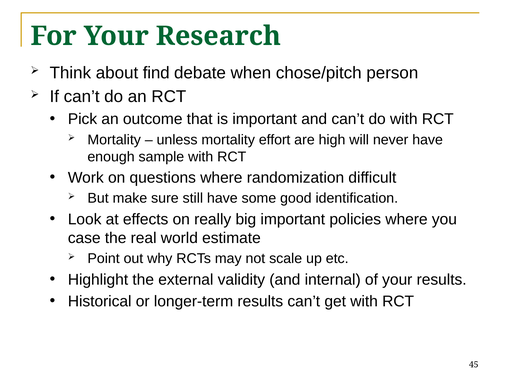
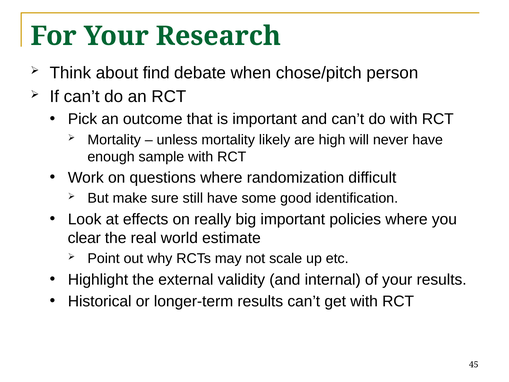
effort: effort -> likely
case: case -> clear
